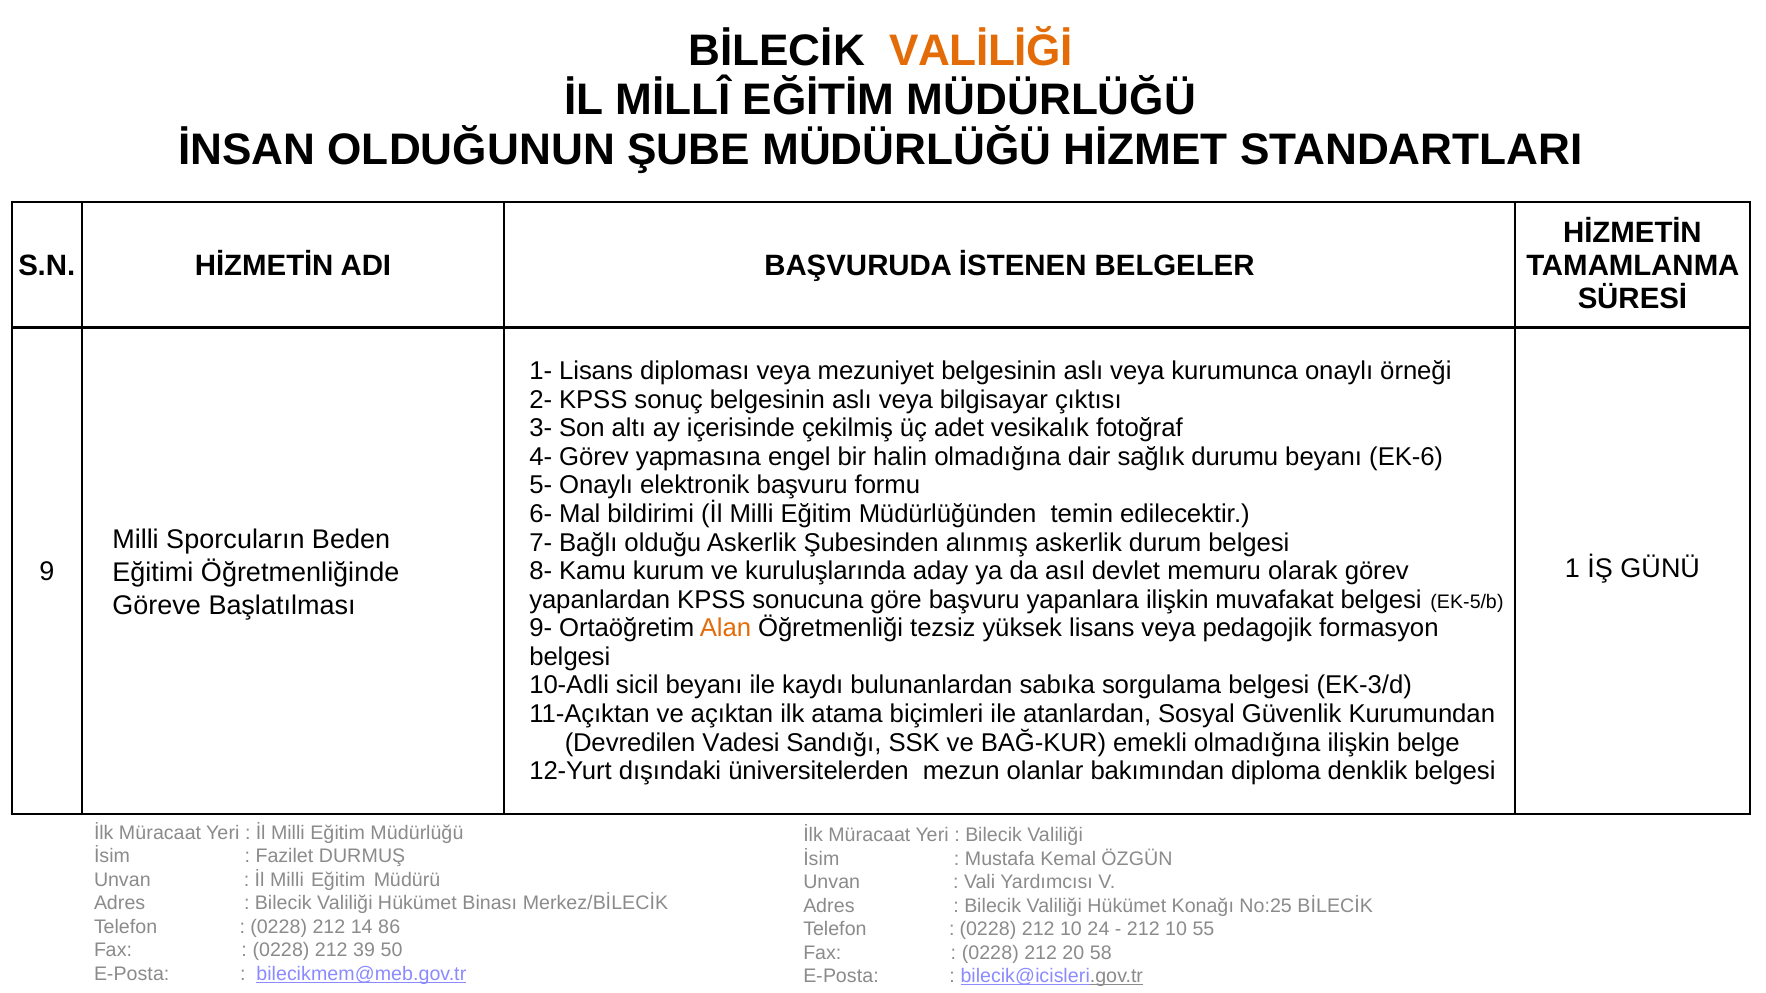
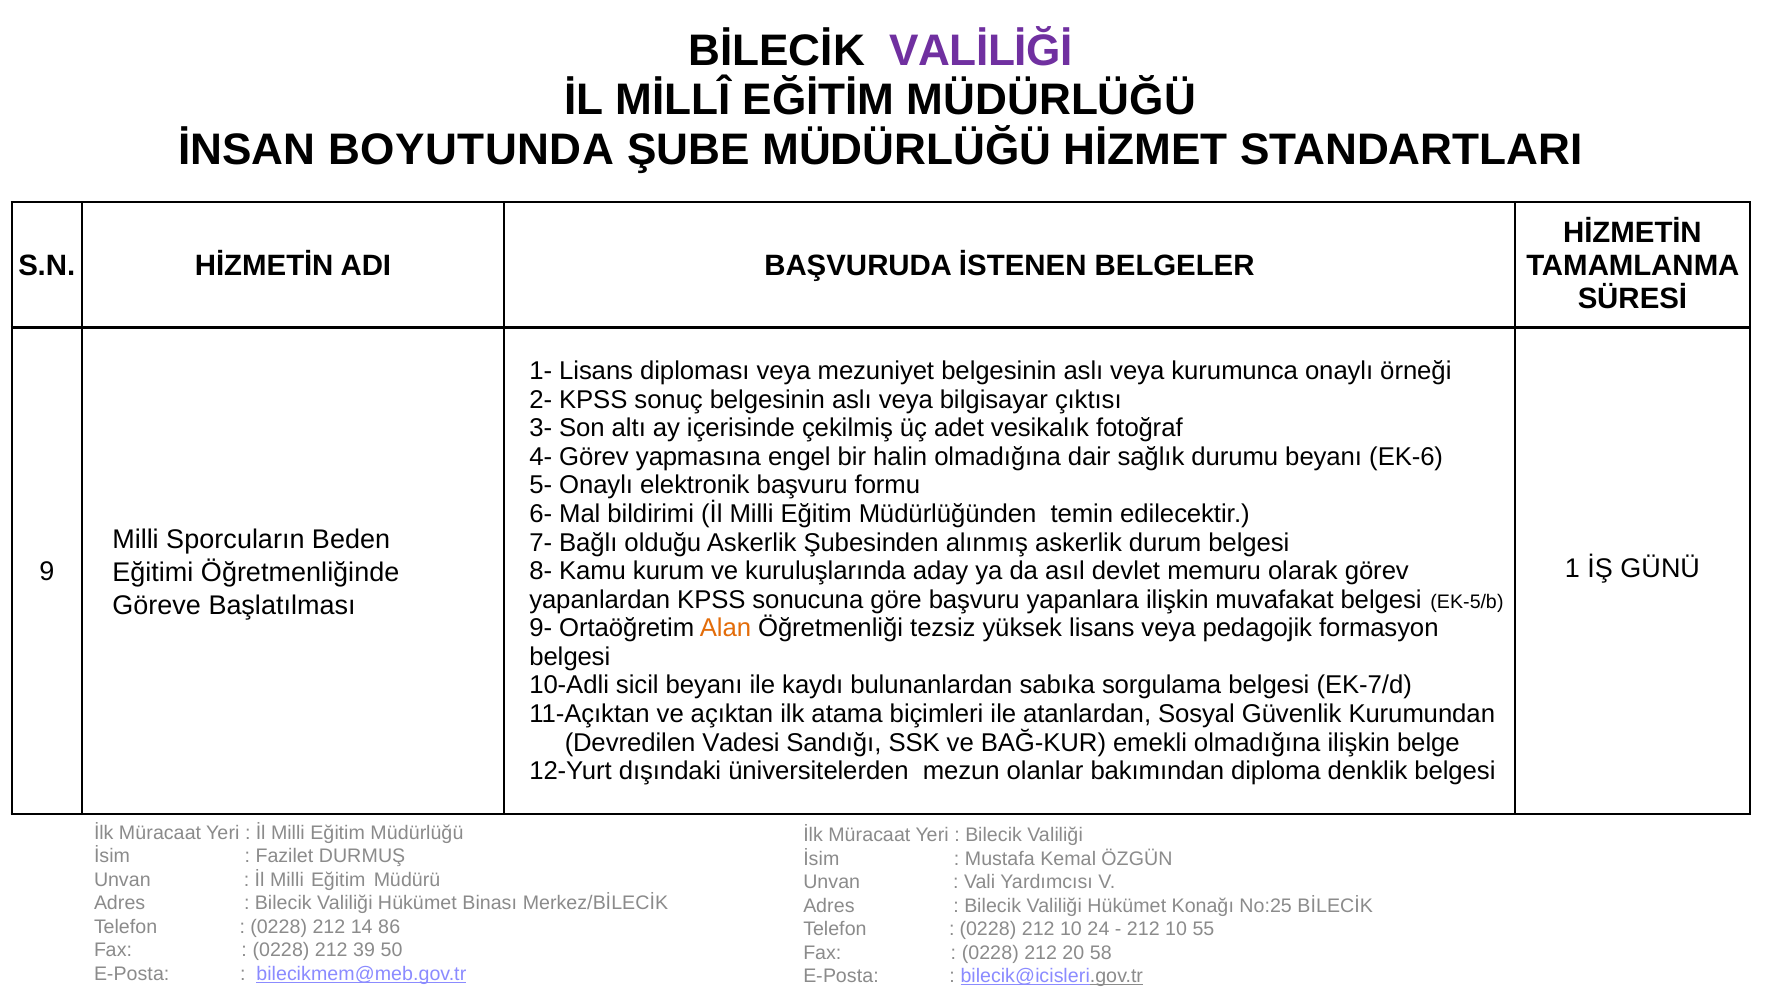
VALİLİĞİ colour: orange -> purple
OLDUĞUNUN: OLDUĞUNUN -> BOYUTUNDA
EK-3/d: EK-3/d -> EK-7/d
